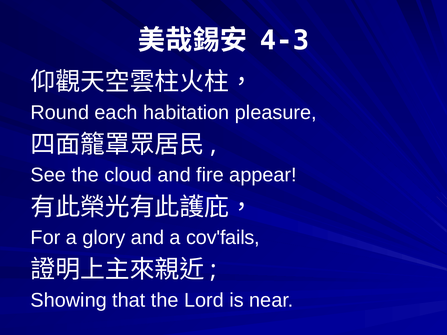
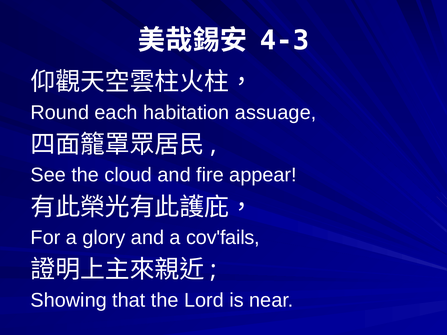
pleasure: pleasure -> assuage
